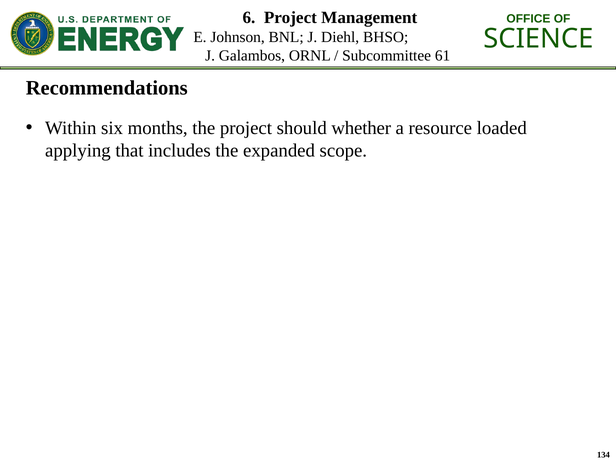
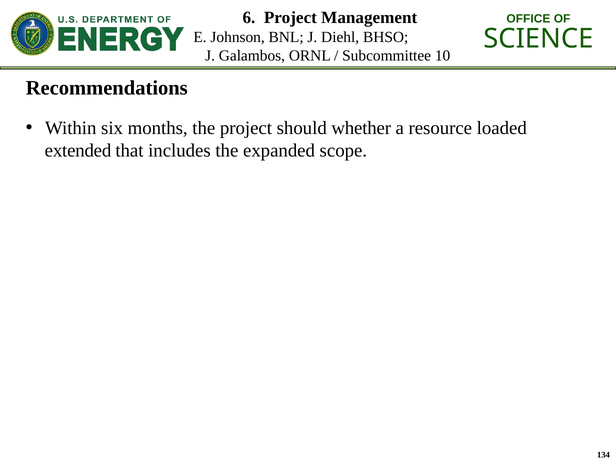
61: 61 -> 10
applying: applying -> extended
